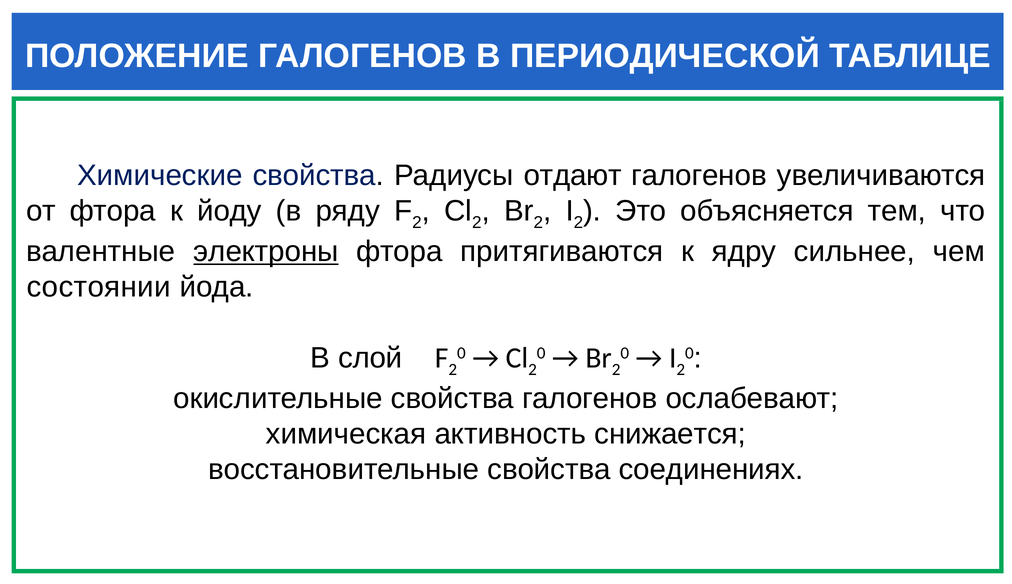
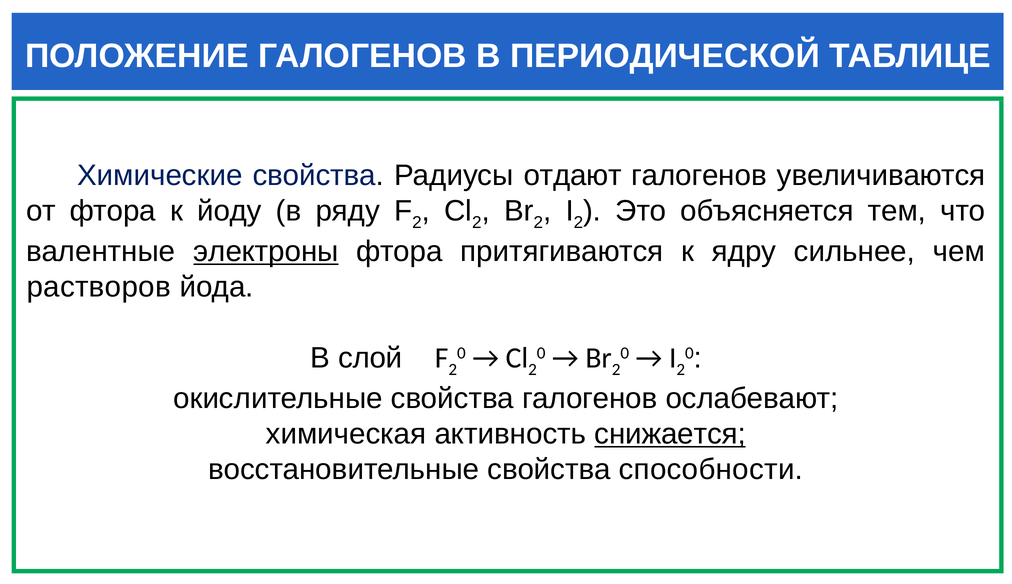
состоянии: состоянии -> растворов
снижается underline: none -> present
соединениях: соединениях -> способности
